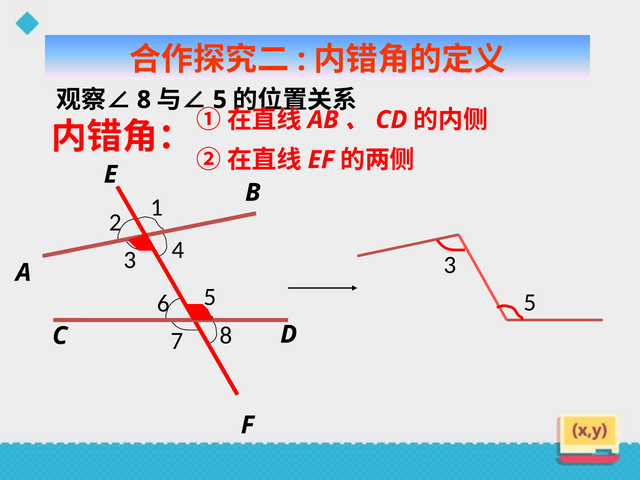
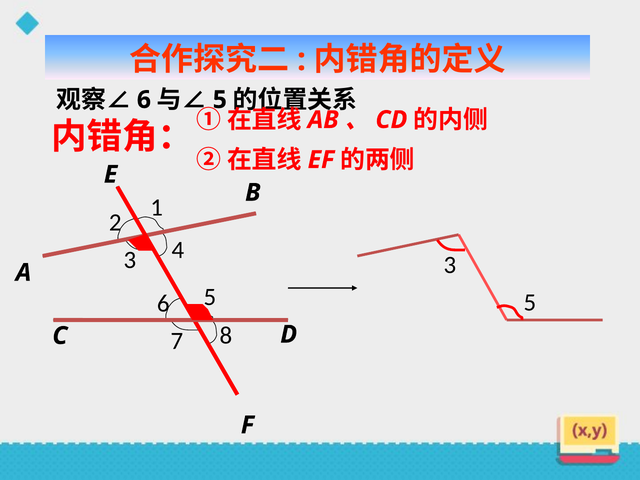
8 at (144, 100): 8 -> 6
